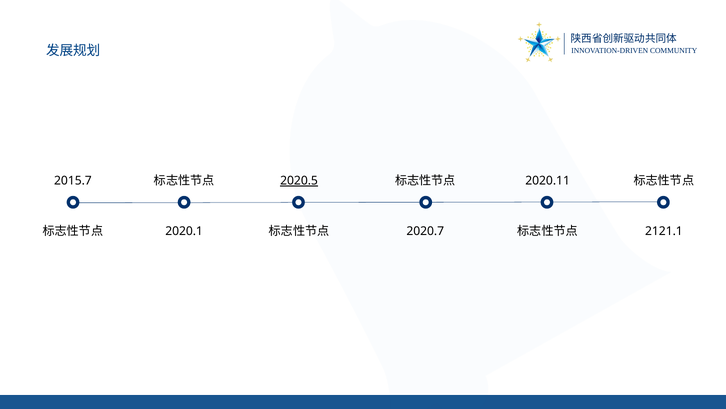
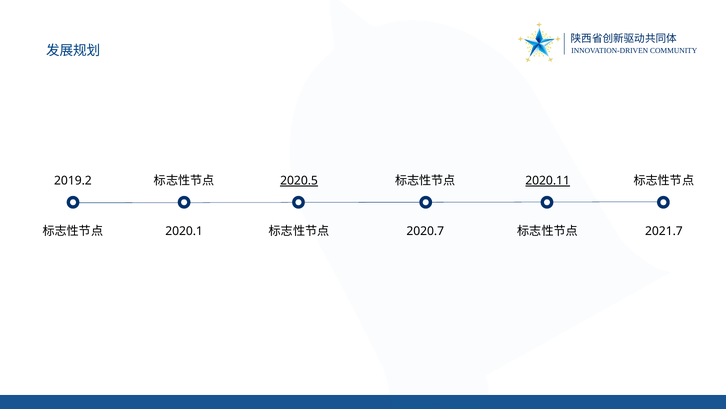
2015.7: 2015.7 -> 2019.2
2020.11 underline: none -> present
2121.1: 2121.1 -> 2021.7
